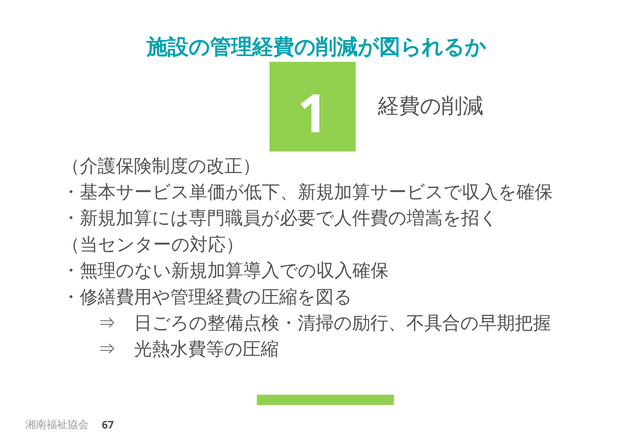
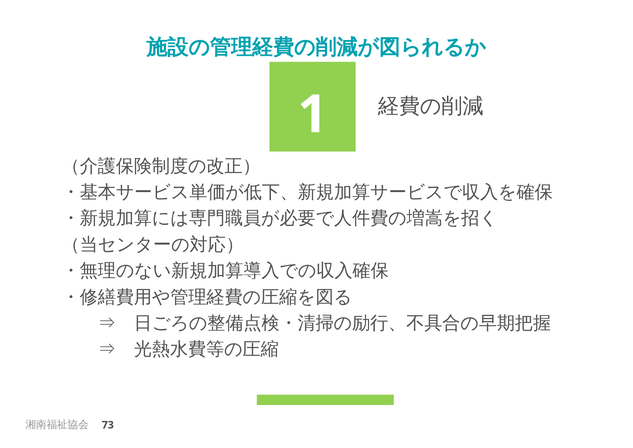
67: 67 -> 73
